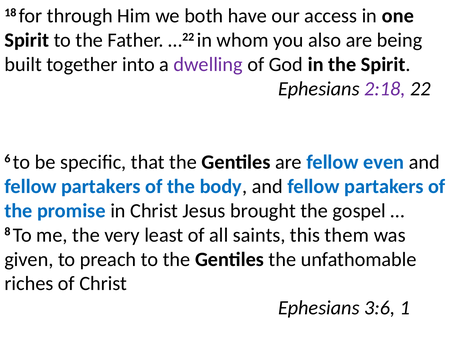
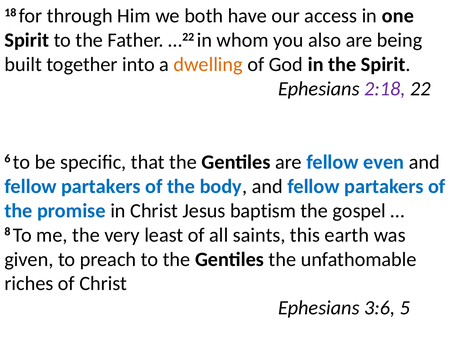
dwelling colour: purple -> orange
brought: brought -> baptism
them: them -> earth
1: 1 -> 5
